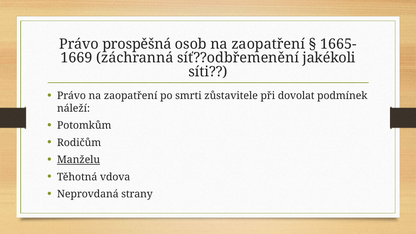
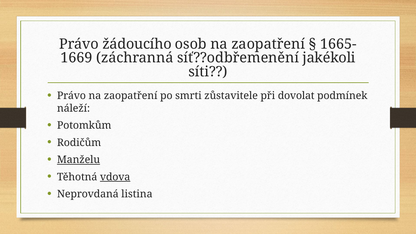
prospěšná: prospěšná -> žádoucího
vdova underline: none -> present
strany: strany -> listina
